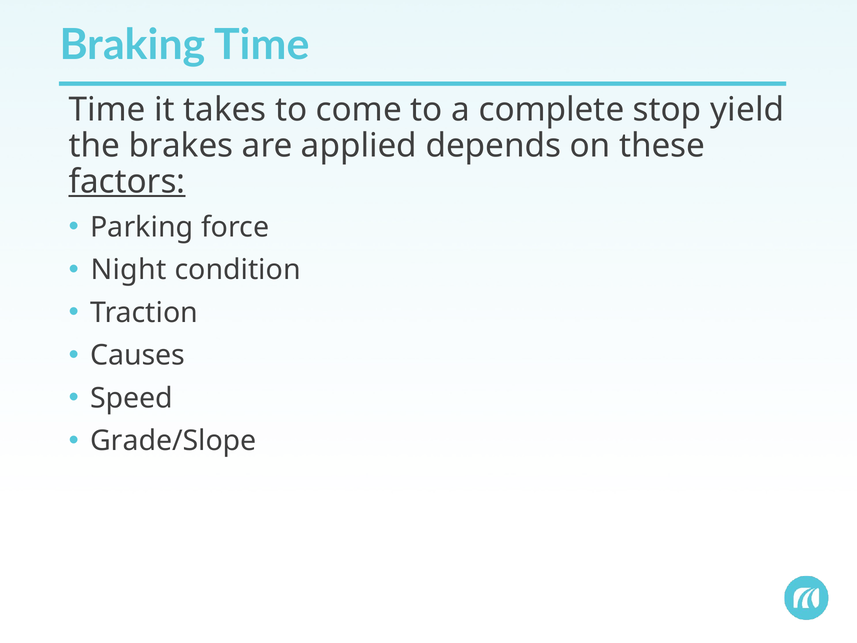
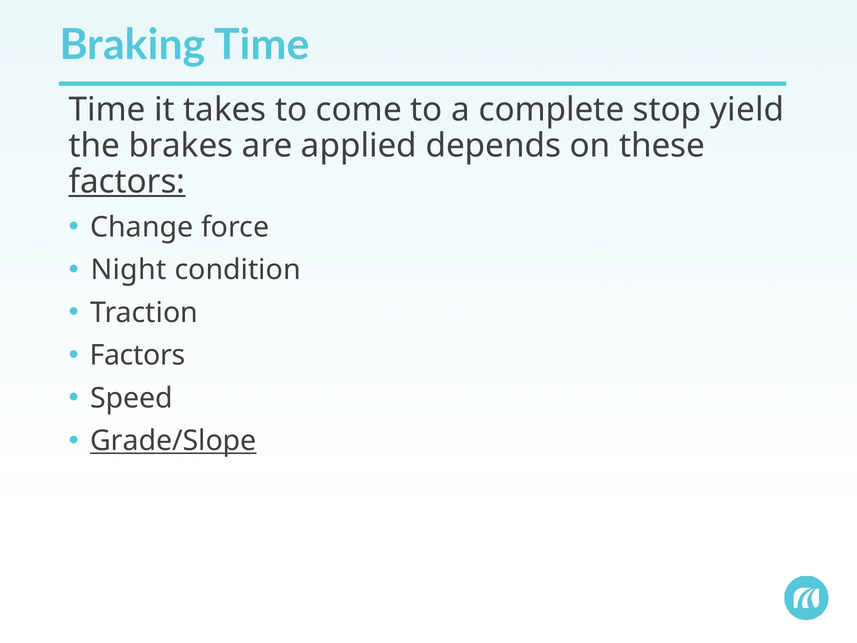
Parking: Parking -> Change
Causes at (138, 355): Causes -> Factors
Grade/Slope underline: none -> present
